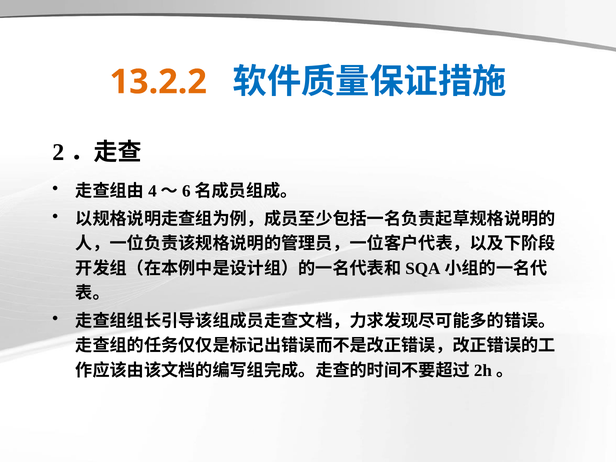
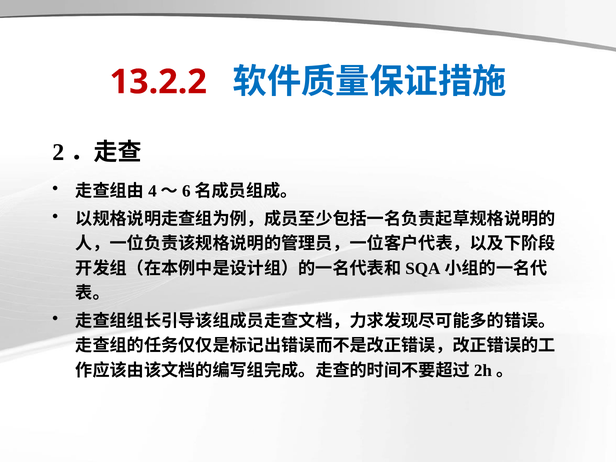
13.2.2 colour: orange -> red
